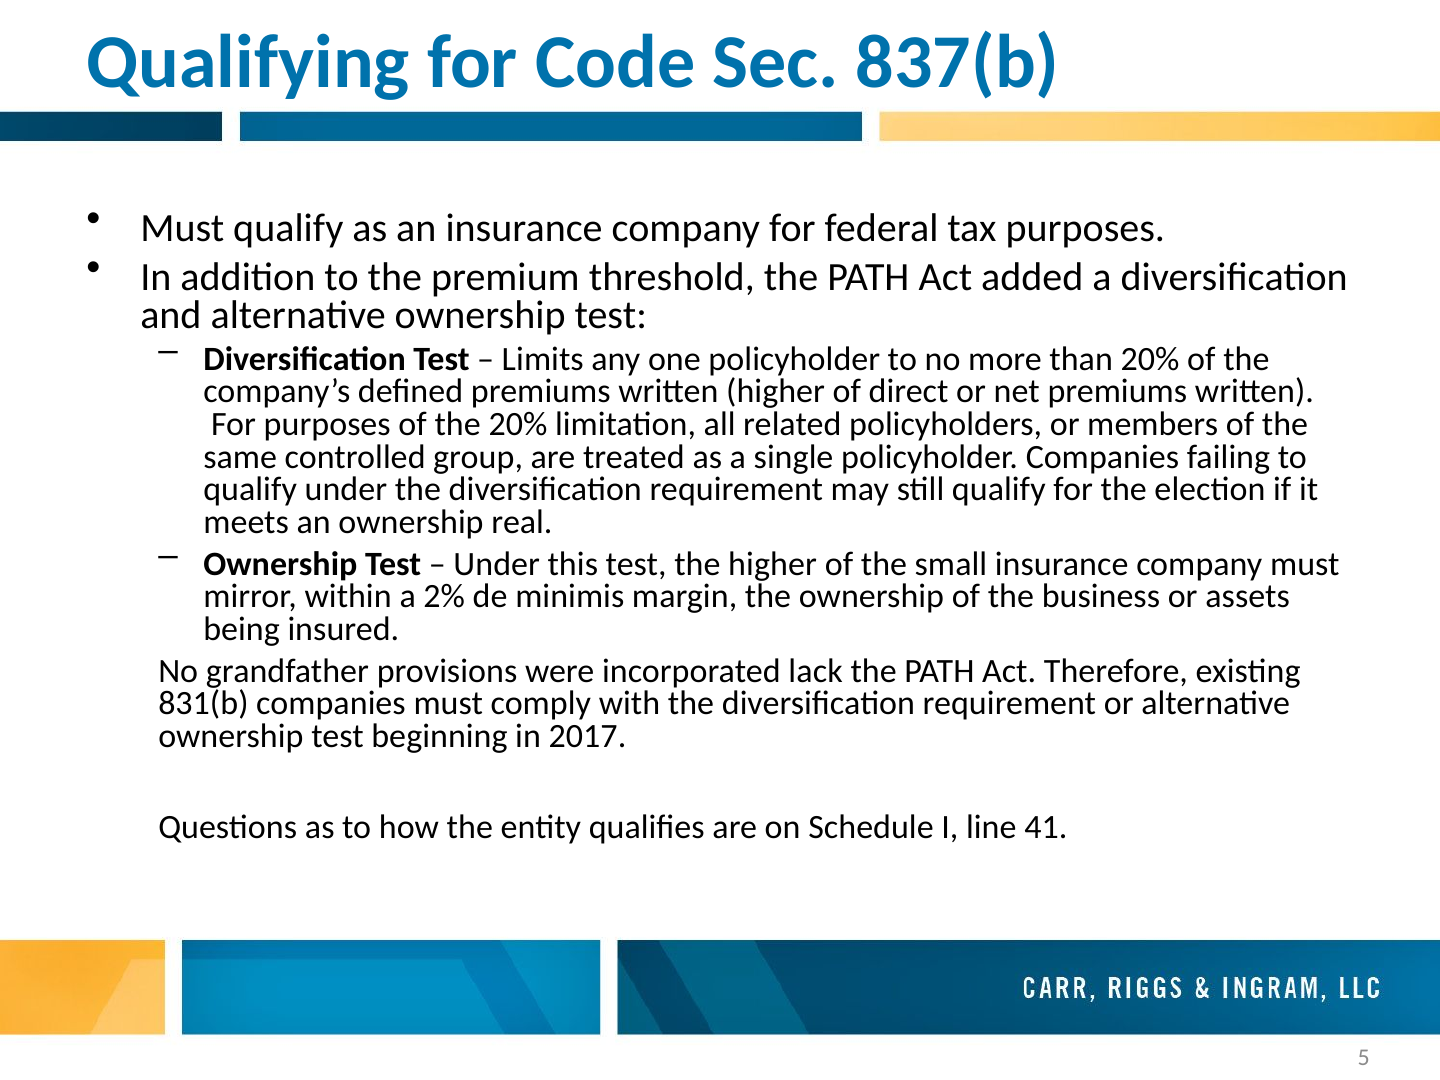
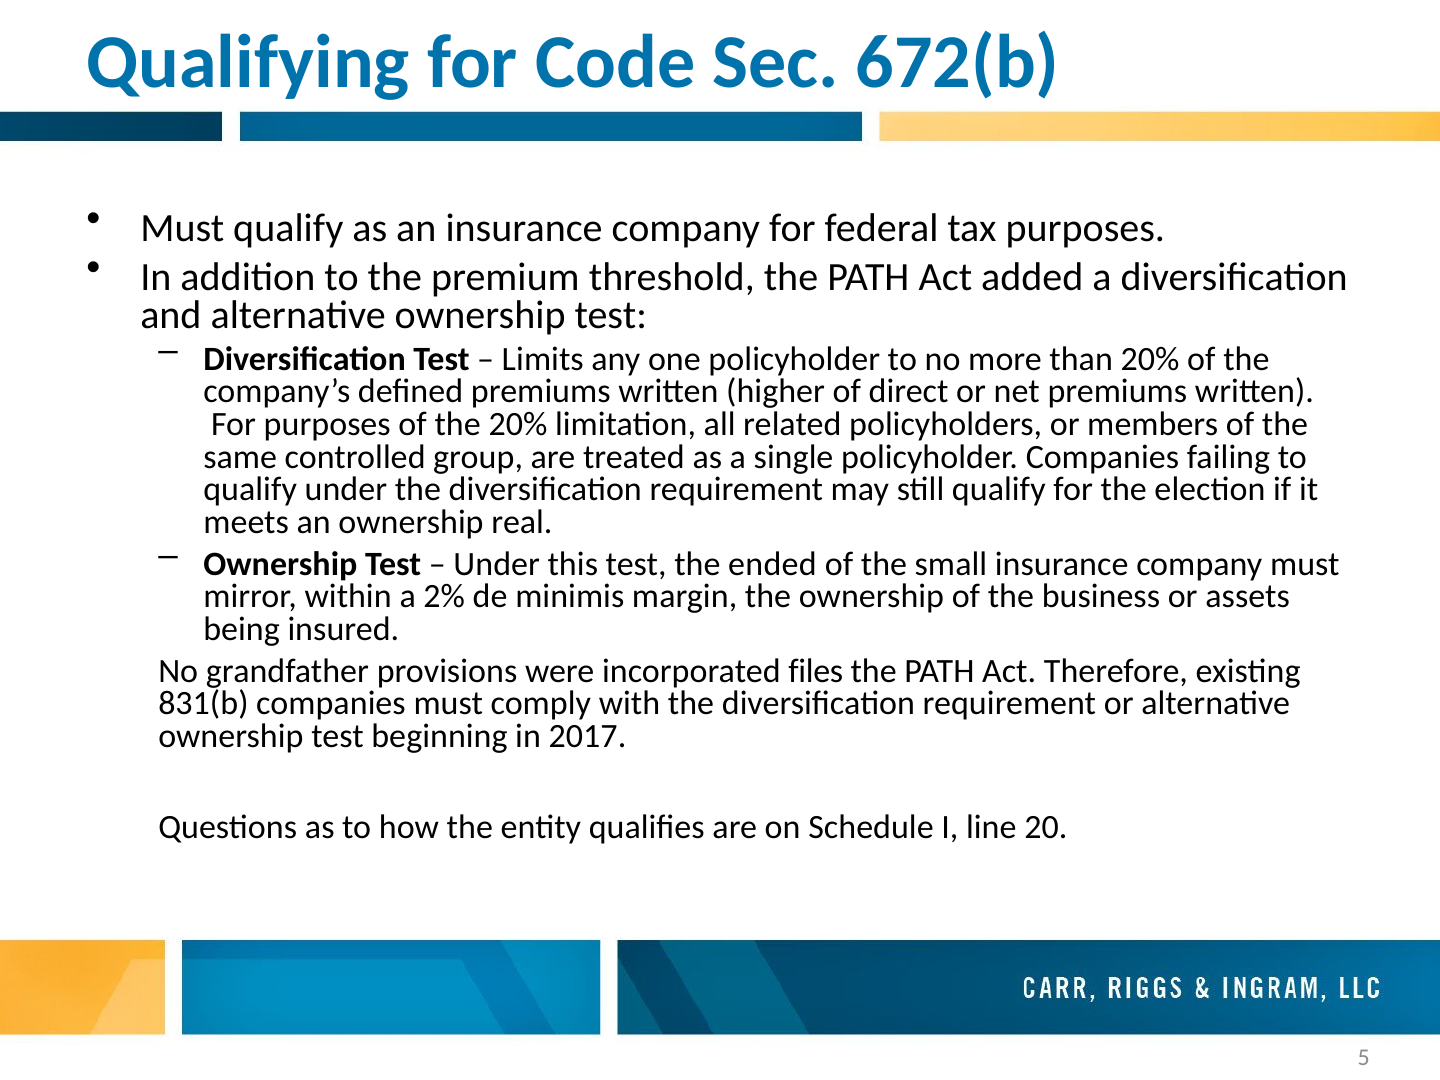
837(b: 837(b -> 672(b
the higher: higher -> ended
lack: lack -> files
41: 41 -> 20
